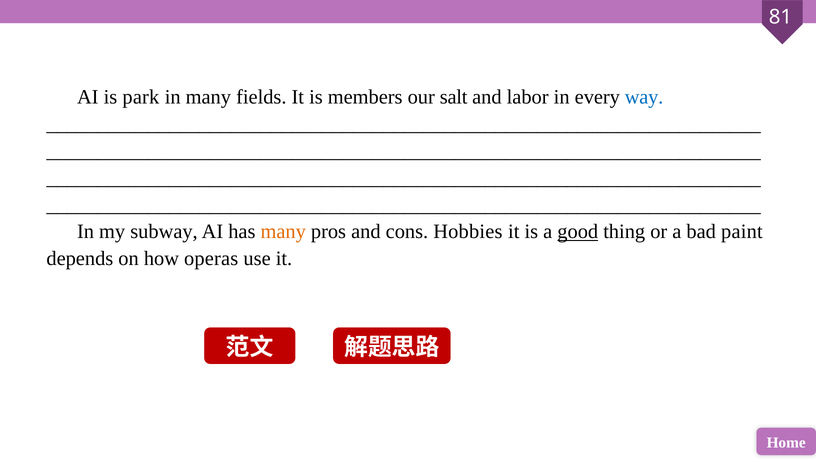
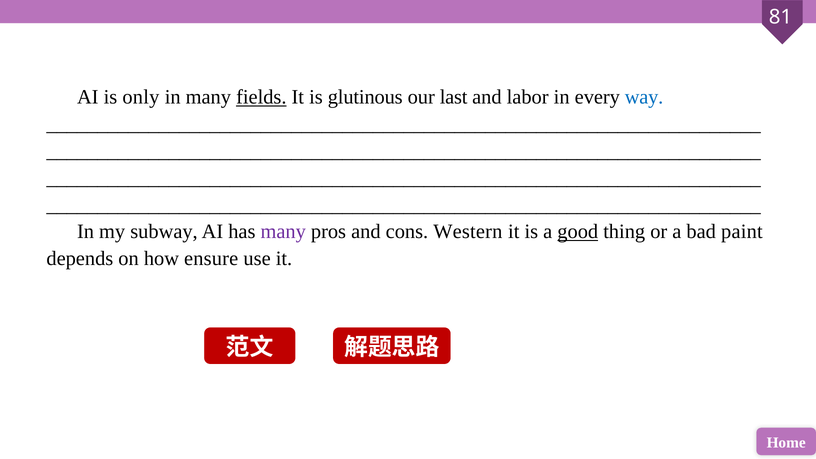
park: park -> only
fields underline: none -> present
members: members -> glutinous
salt: salt -> last
many at (283, 232) colour: orange -> purple
Hobbies: Hobbies -> Western
operas: operas -> ensure
